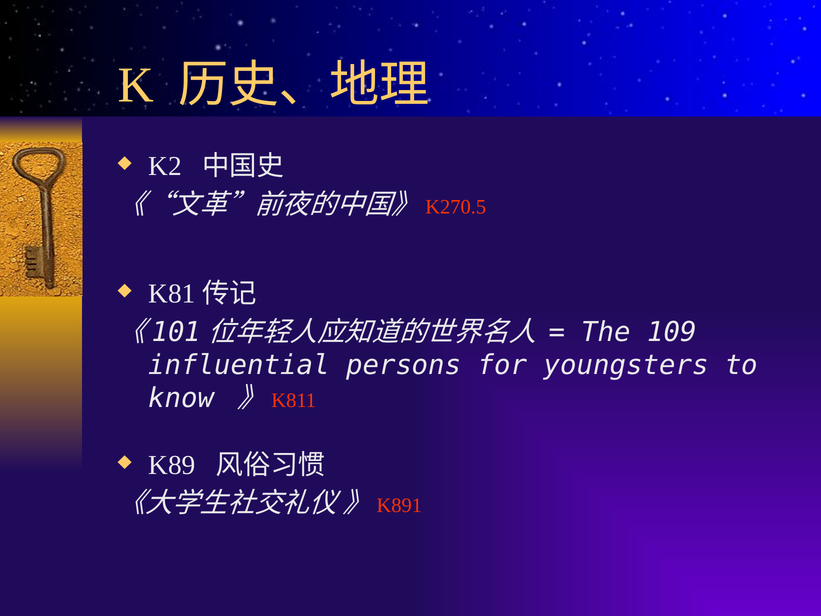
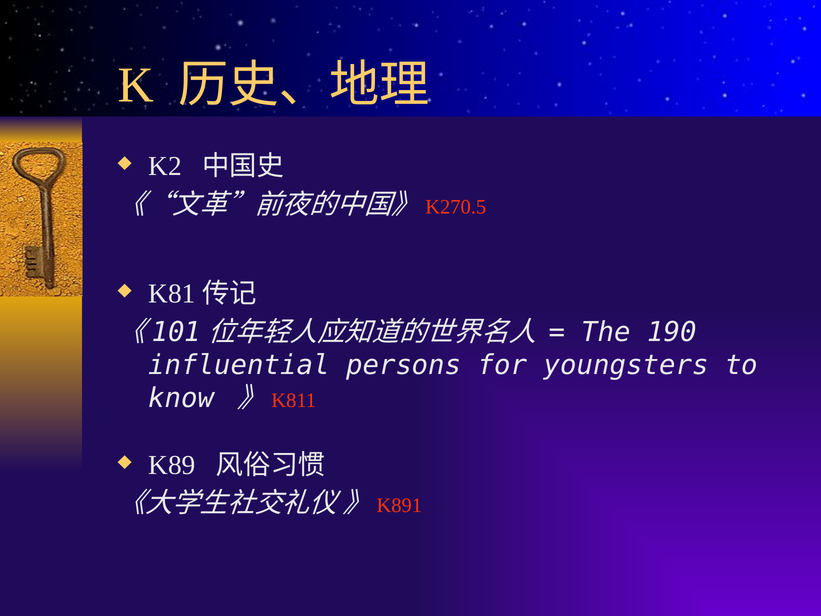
109: 109 -> 190
